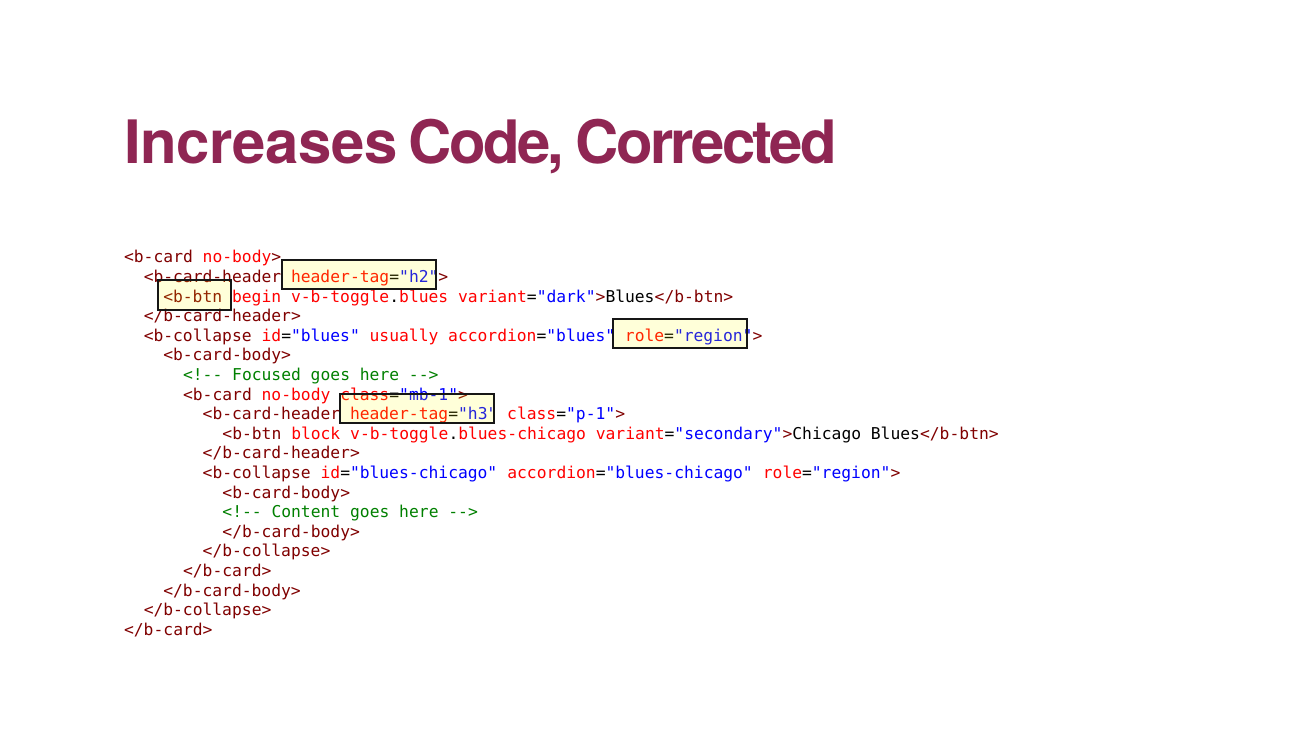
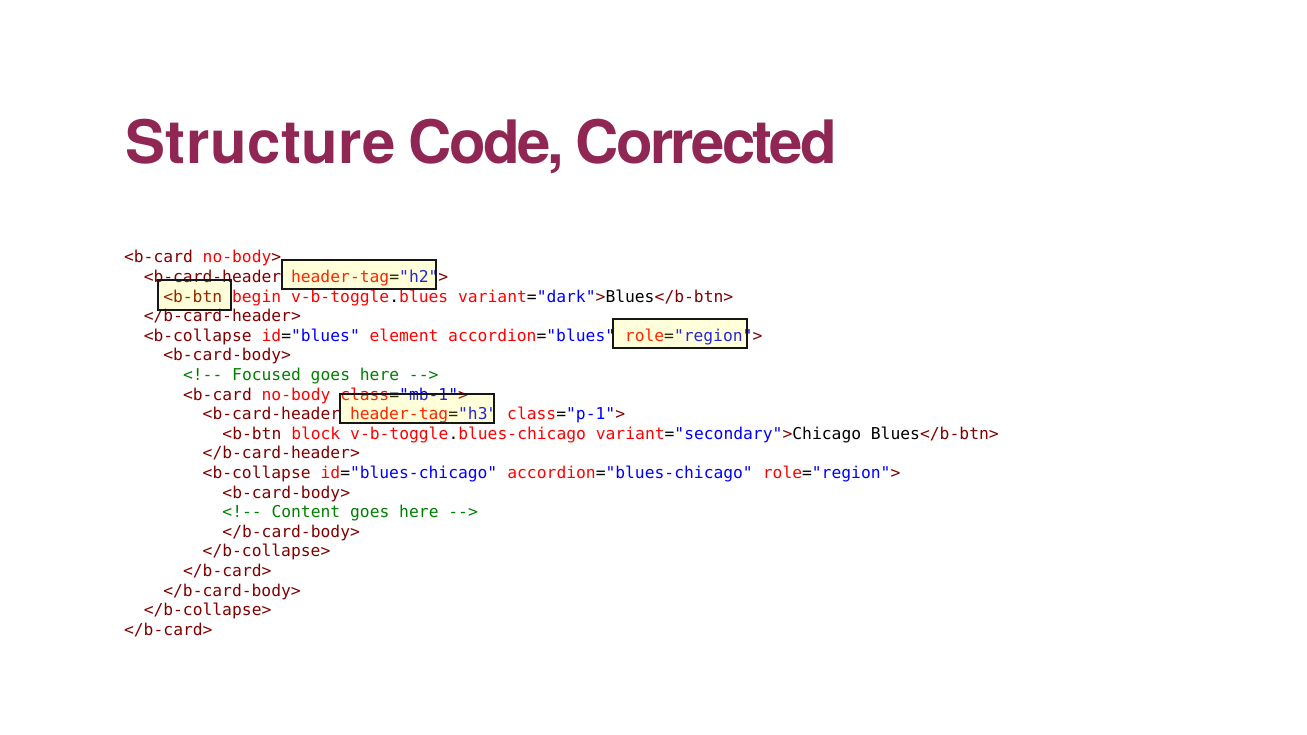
Increases: Increases -> Structure
usually: usually -> element
